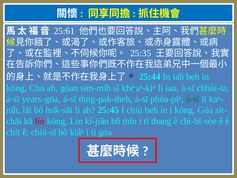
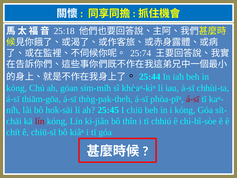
25:61: 25:61 -> 25:18
25:35: 25:35 -> 25:74
years-gōa: years-gōa -> thiām-gōa
á-sī at (193, 99) colour: green -> red
thang: thang -> chhiú
